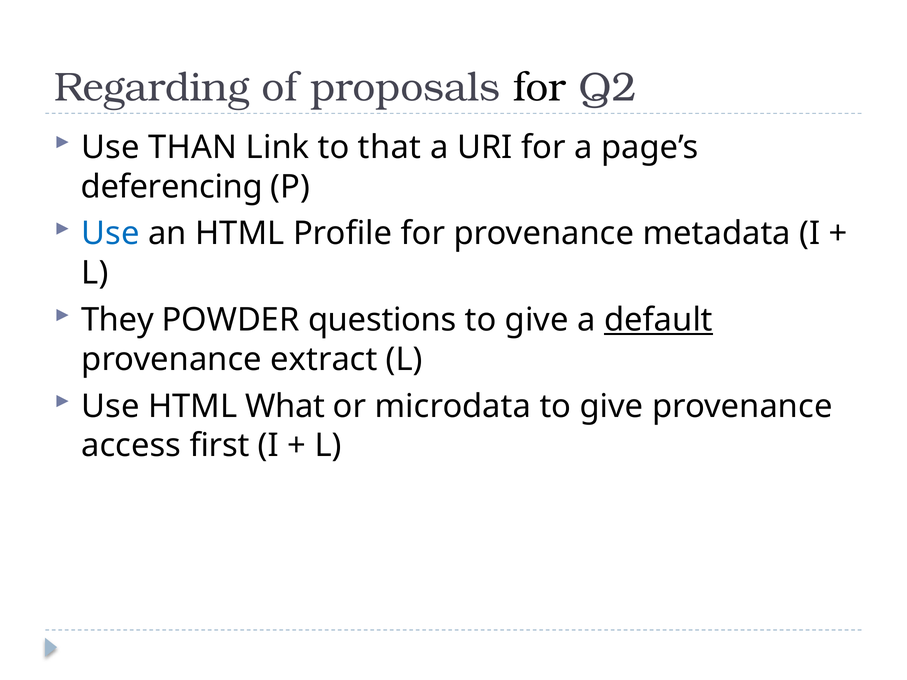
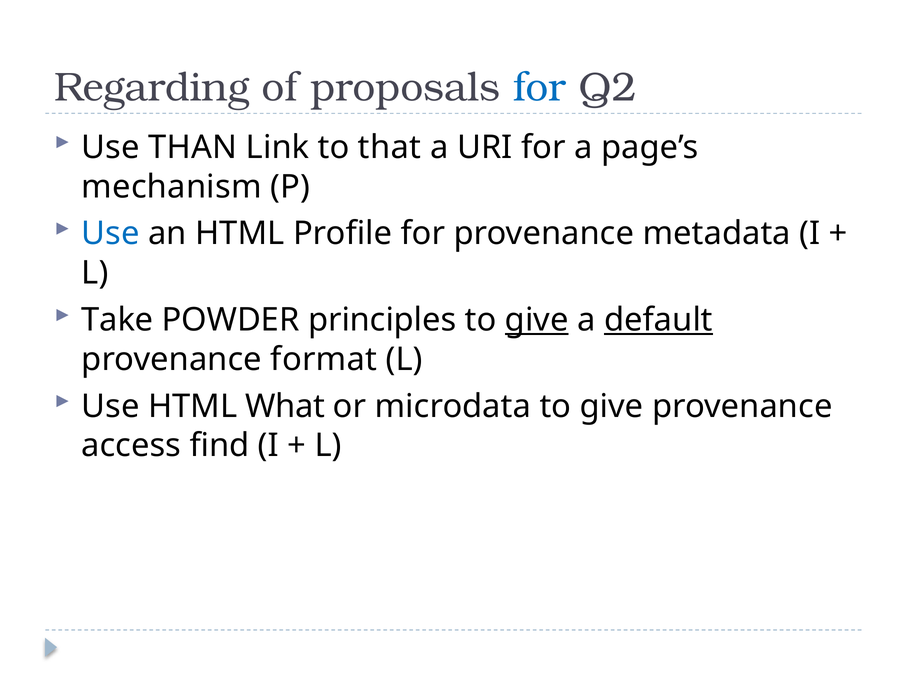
for at (540, 88) colour: black -> blue
deferencing: deferencing -> mechanism
They: They -> Take
questions: questions -> principles
give at (537, 320) underline: none -> present
extract: extract -> format
first: first -> find
